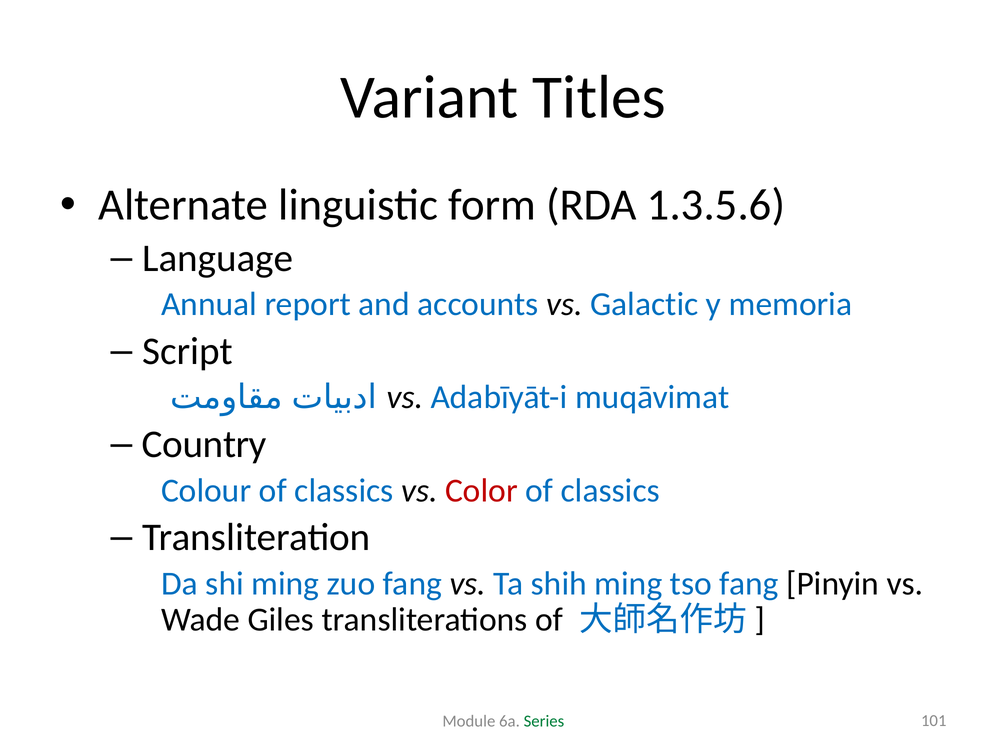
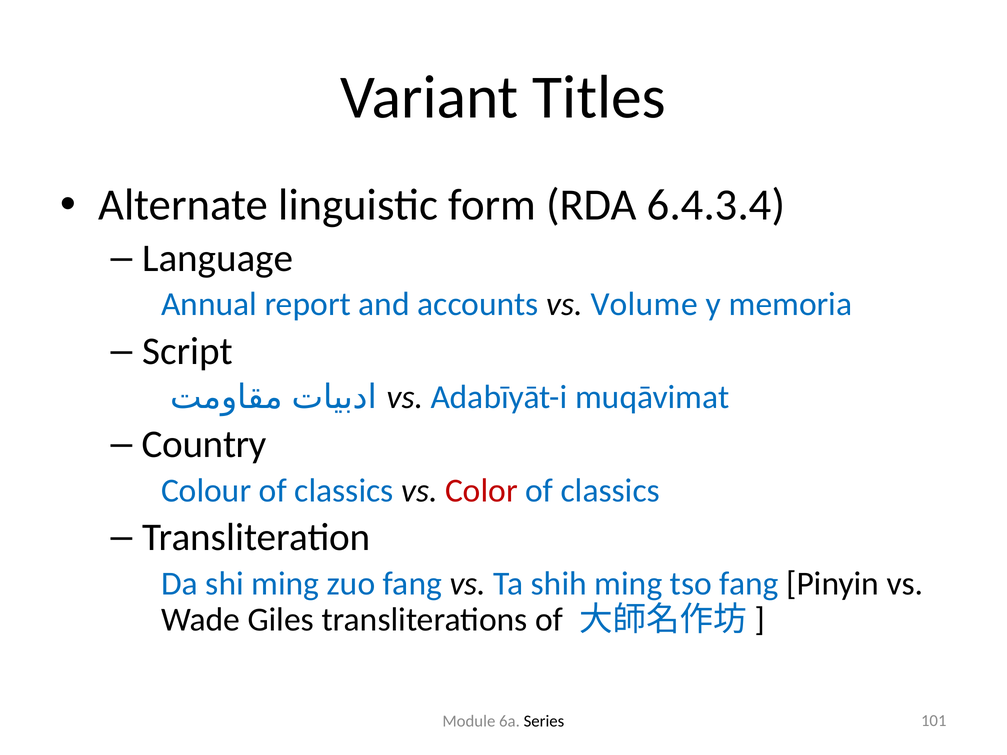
1.3.5.6: 1.3.5.6 -> 6.4.3.4
Galactic: Galactic -> Volume
Series colour: green -> black
